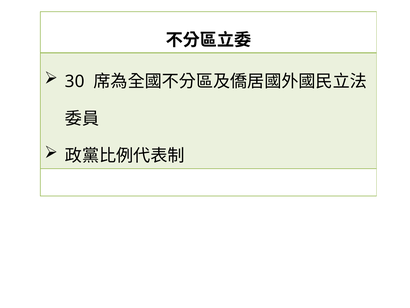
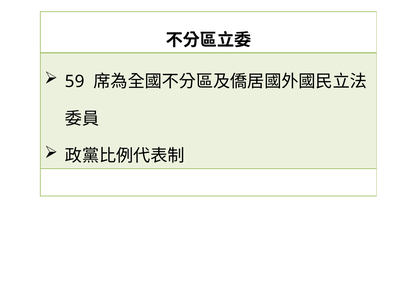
30: 30 -> 59
